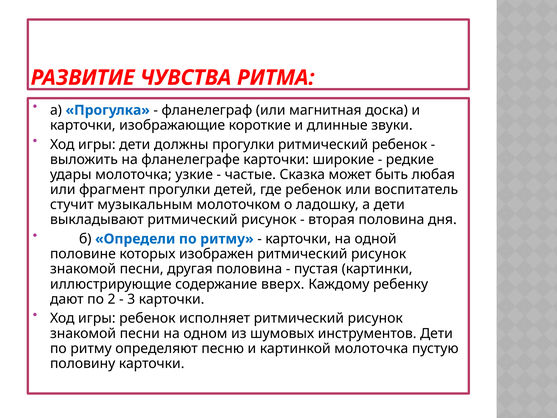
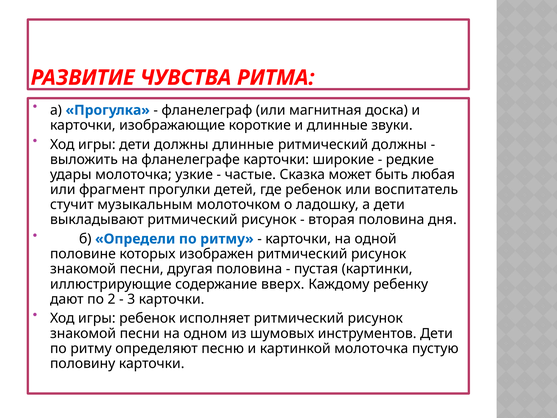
должны прогулки: прогулки -> длинные
ритмический ребенок: ребенок -> должны
